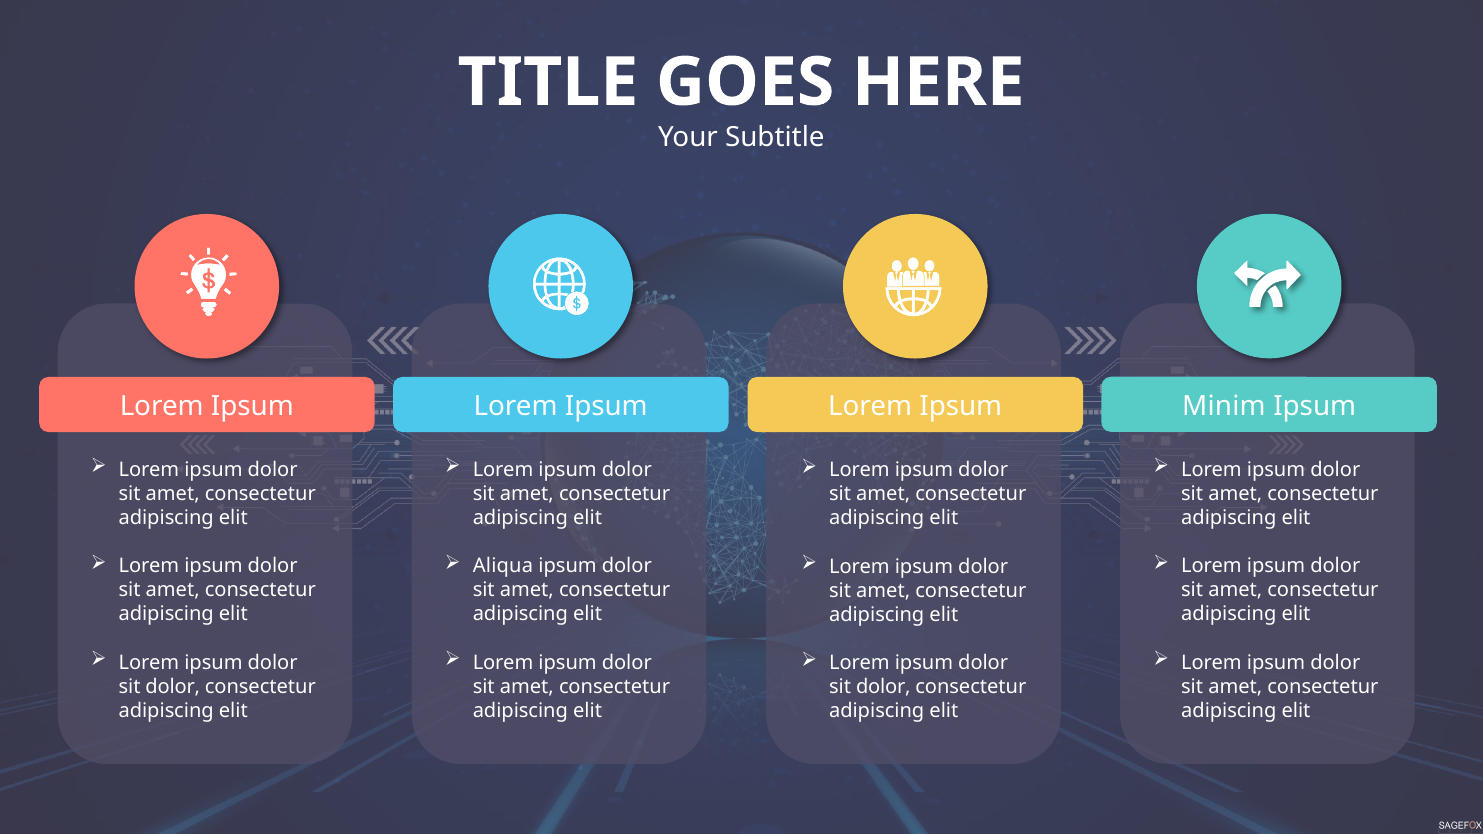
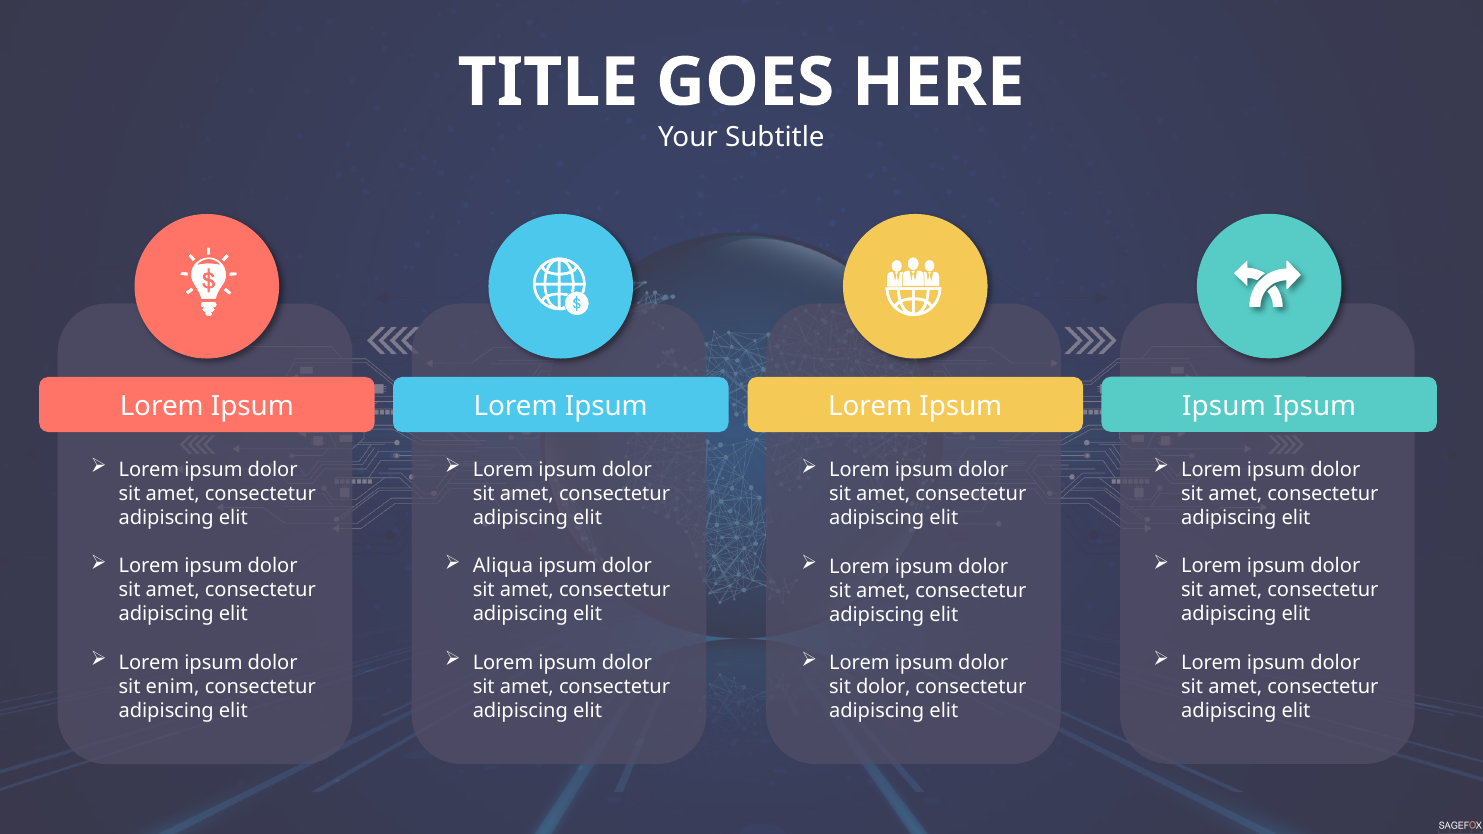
Lorem Ipsum Minim: Minim -> Ipsum
dolor at (173, 687): dolor -> enim
